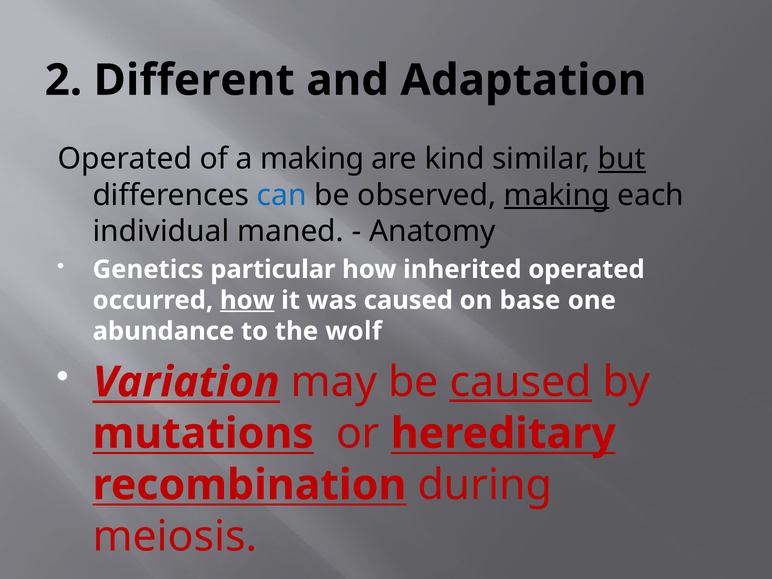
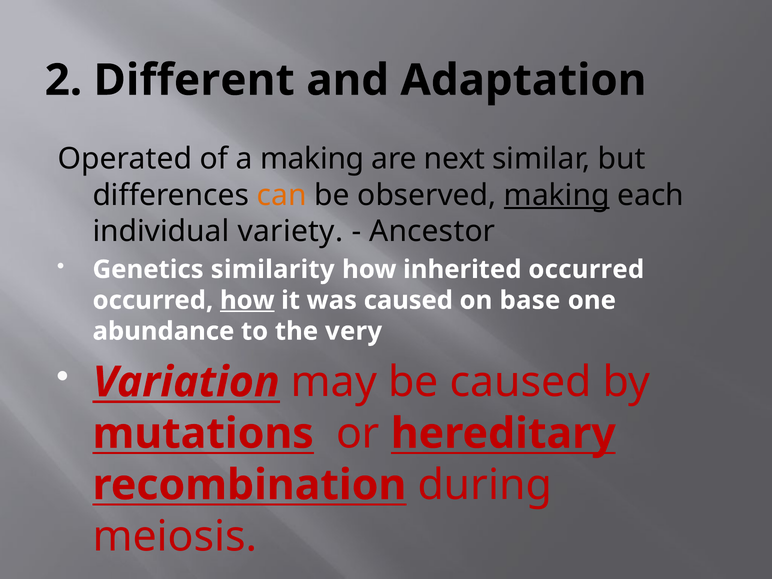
kind: kind -> next
but underline: present -> none
can colour: blue -> orange
maned: maned -> variety
Anatomy: Anatomy -> Ancestor
particular: particular -> similarity
inherited operated: operated -> occurred
wolf: wolf -> very
caused at (521, 382) underline: present -> none
